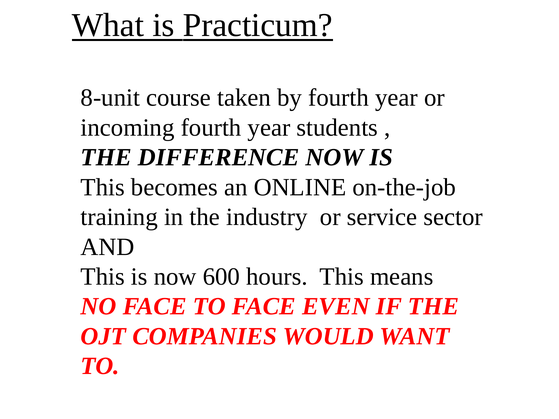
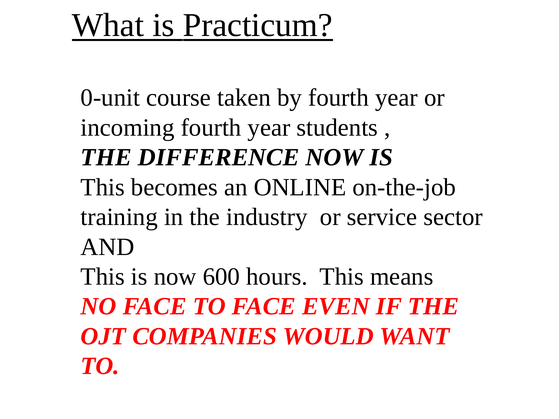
8-unit: 8-unit -> 0-unit
